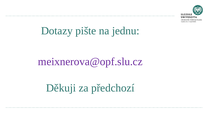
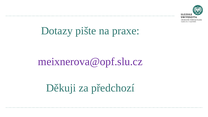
jednu: jednu -> praxe
